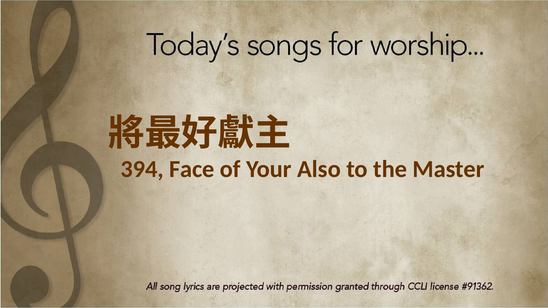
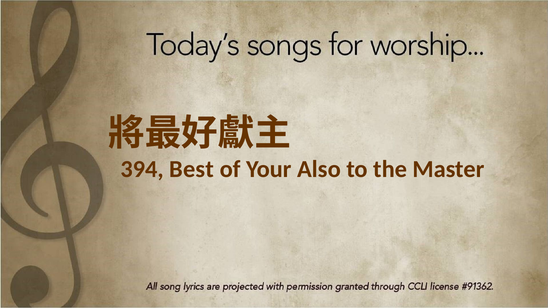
Face: Face -> Best
